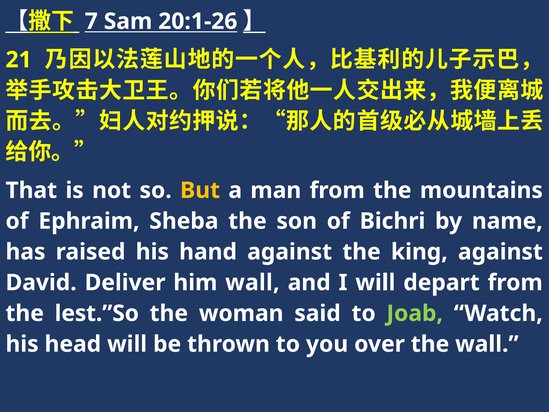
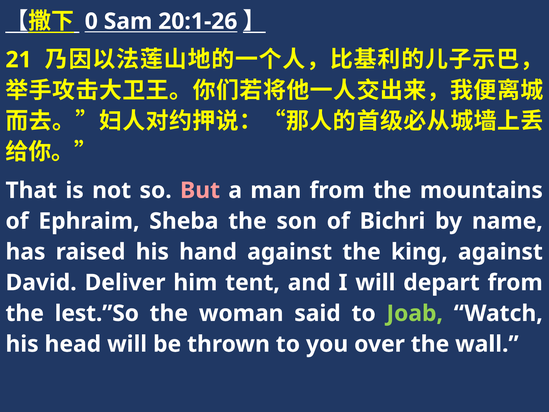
7: 7 -> 0
But colour: yellow -> pink
him wall: wall -> tent
